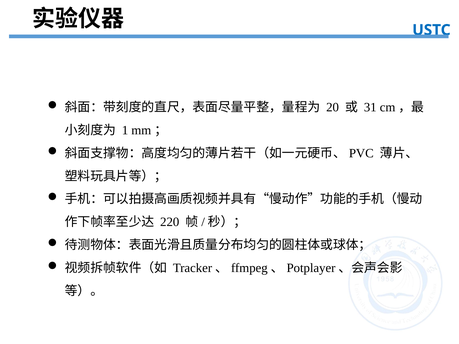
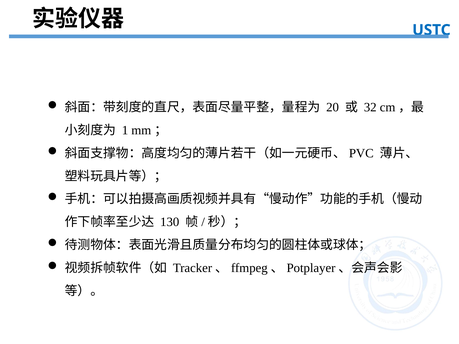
31: 31 -> 32
220: 220 -> 130
